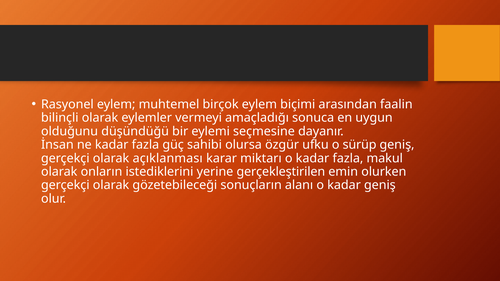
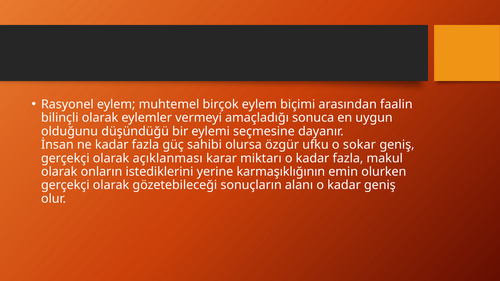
sürüp: sürüp -> sokar
gerçekleştirilen: gerçekleştirilen -> karmaşıklığının
